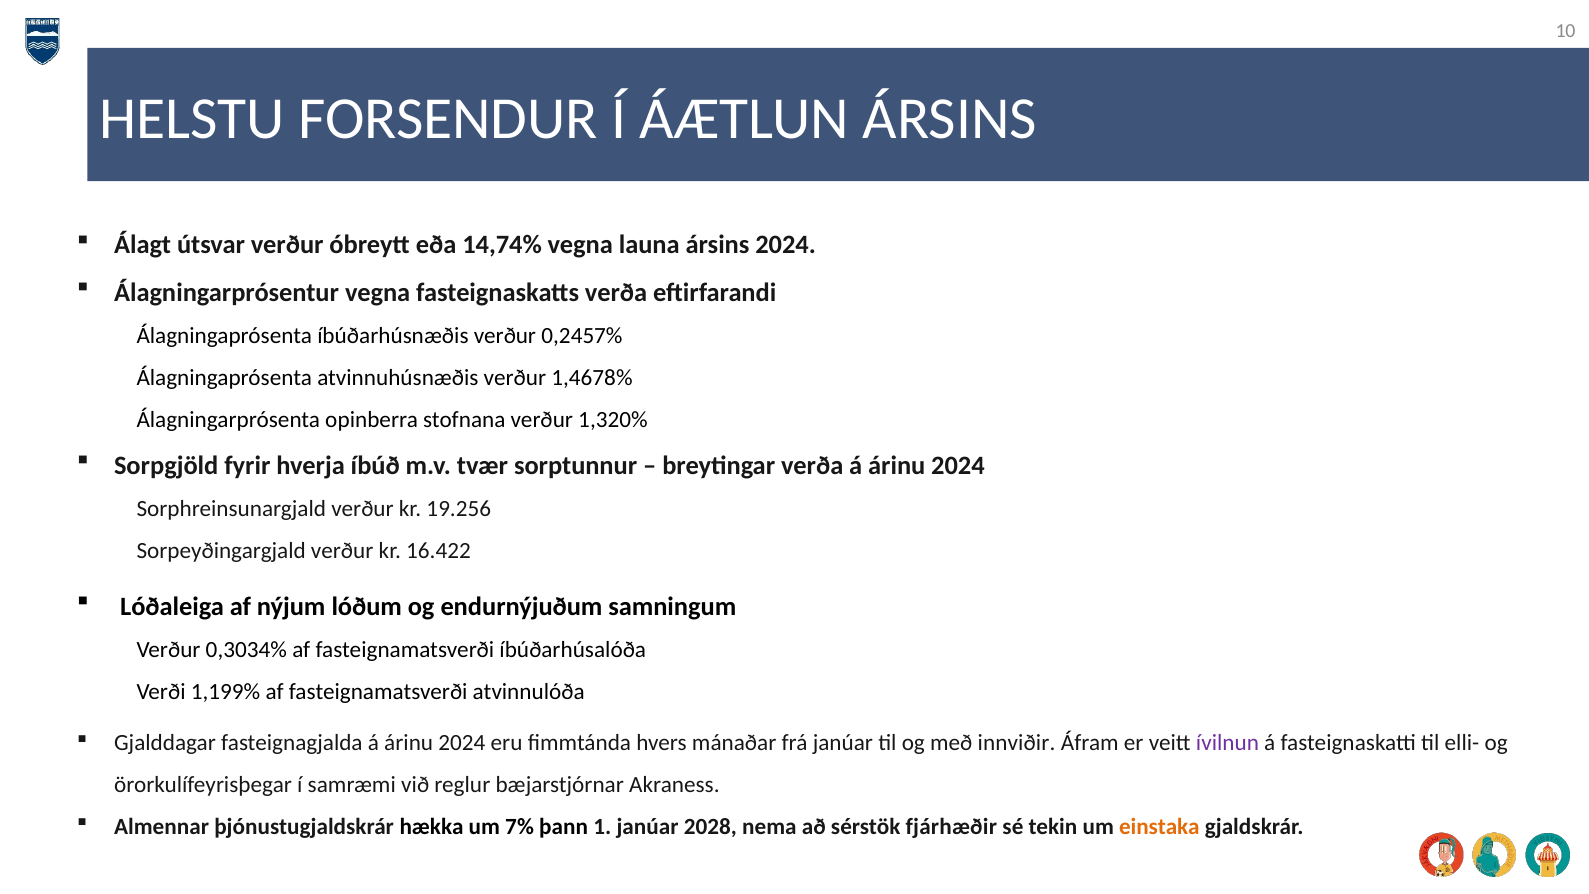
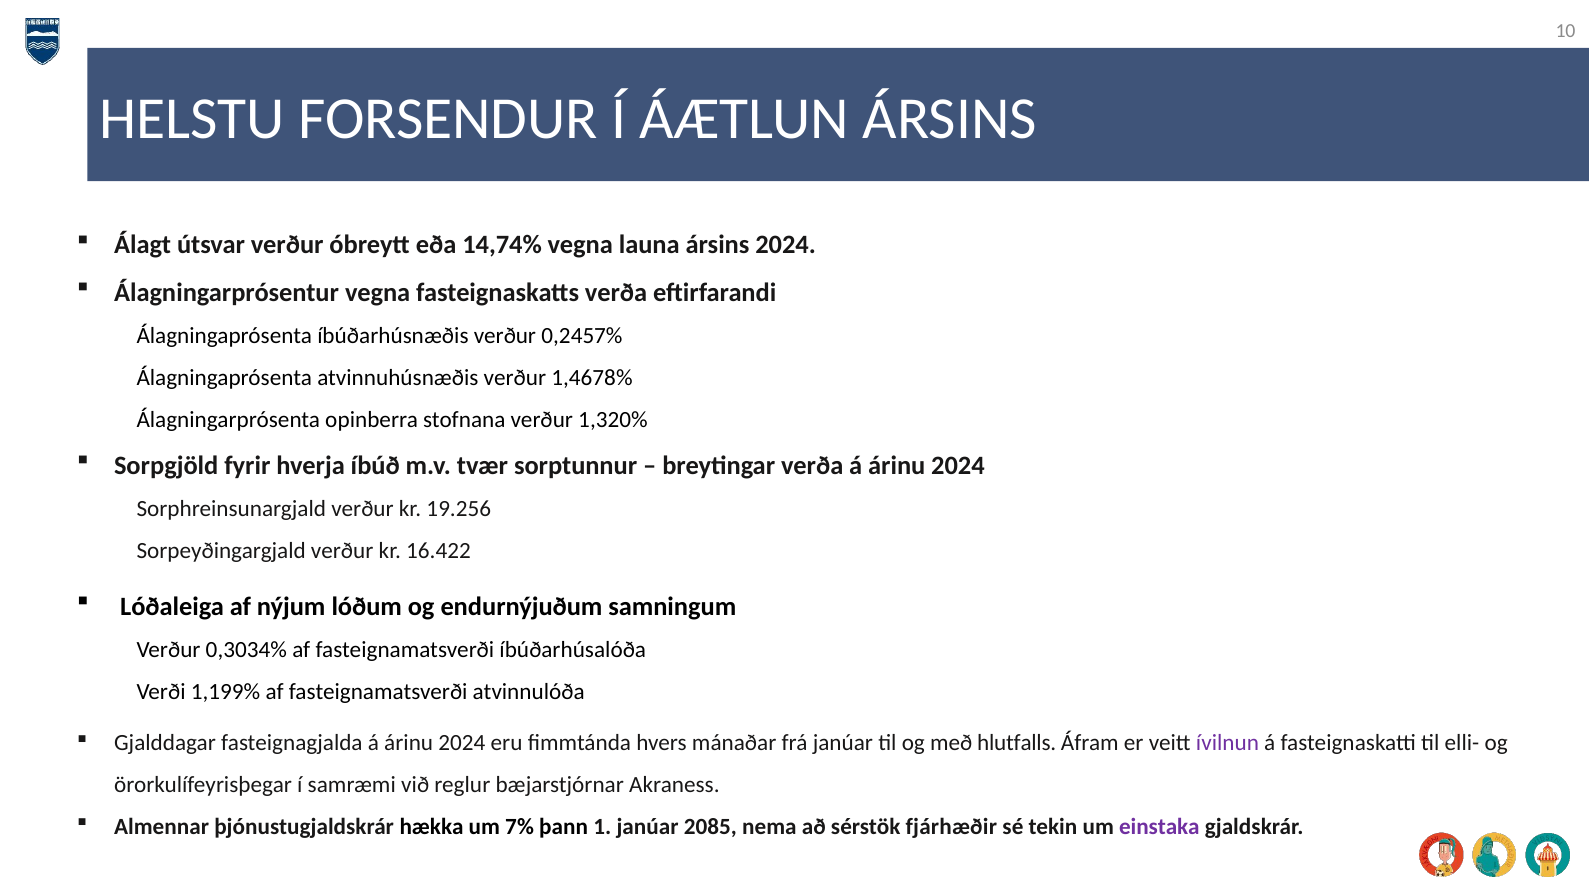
innviðir: innviðir -> hlutfalls
2028: 2028 -> 2085
einstaka colour: orange -> purple
